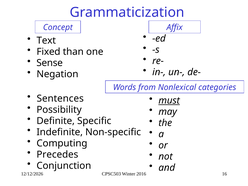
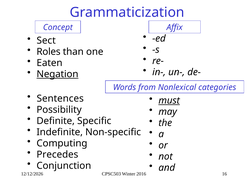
Text: Text -> Sect
Fixed: Fixed -> Roles
Sense: Sense -> Eaten
Negation underline: none -> present
